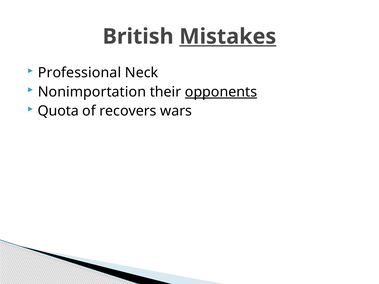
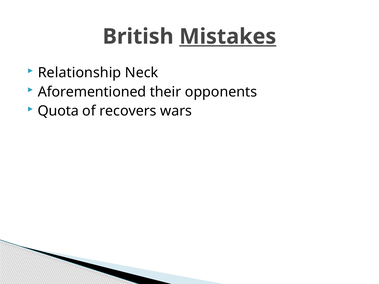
Professional: Professional -> Relationship
Nonimportation: Nonimportation -> Aforementioned
opponents underline: present -> none
